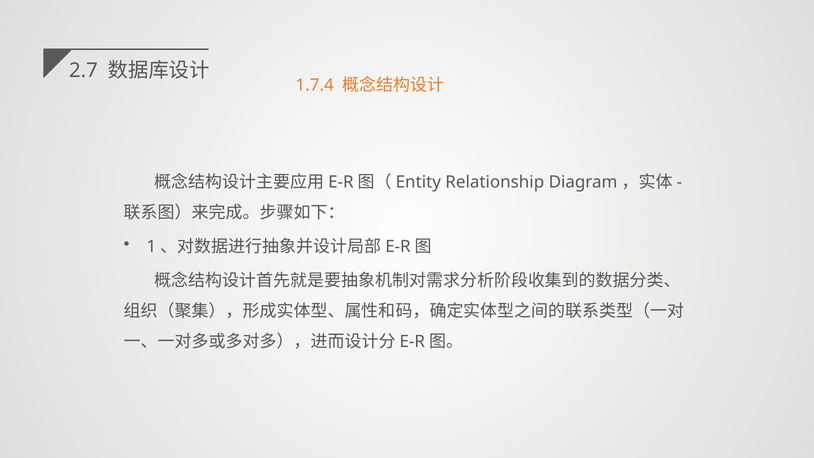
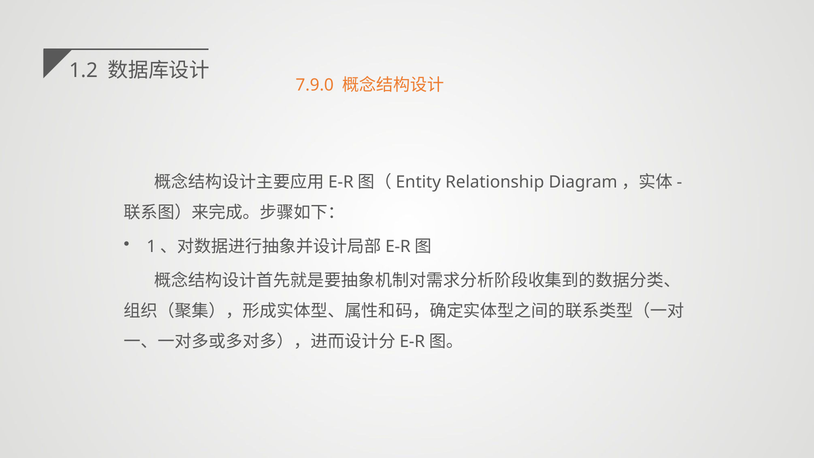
2.7: 2.7 -> 1.2
1.7.4: 1.7.4 -> 7.9.0
